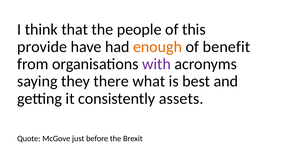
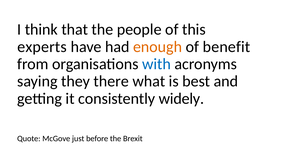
provide: provide -> experts
with colour: purple -> blue
assets: assets -> widely
